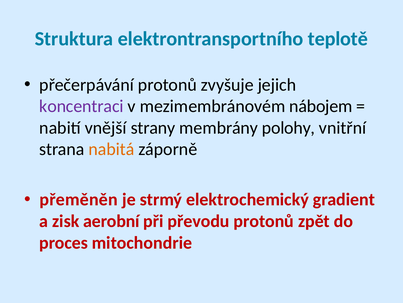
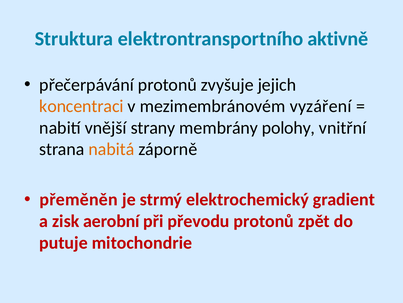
teplotě: teplotě -> aktivně
koncentraci colour: purple -> orange
nábojem: nábojem -> vyzáření
proces: proces -> putuje
